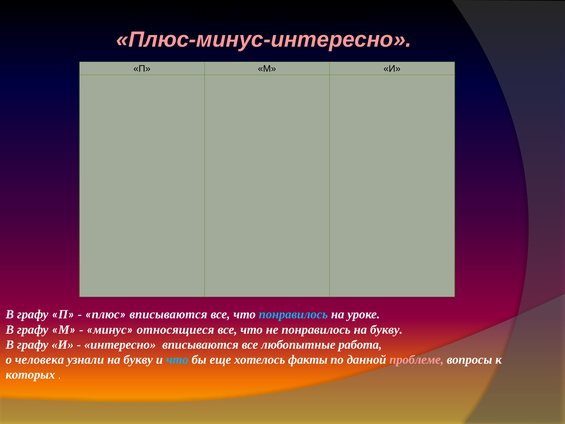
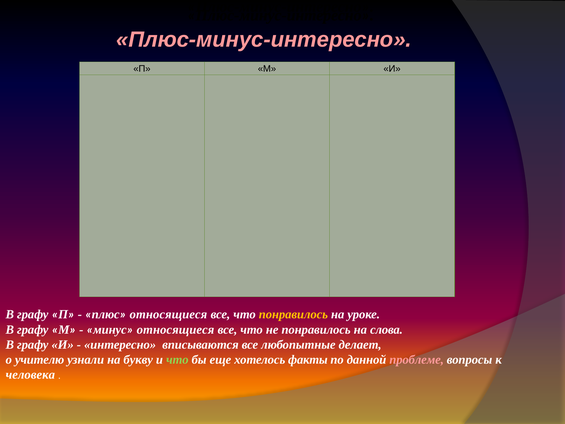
плюс вписываются: вписываются -> относящиеся
понравилось at (293, 314) colour: light blue -> yellow
понравилось на букву: букву -> слова
работа: работа -> делает
человека: человека -> учителю
что at (177, 359) colour: light blue -> light green
которых: которых -> человека
